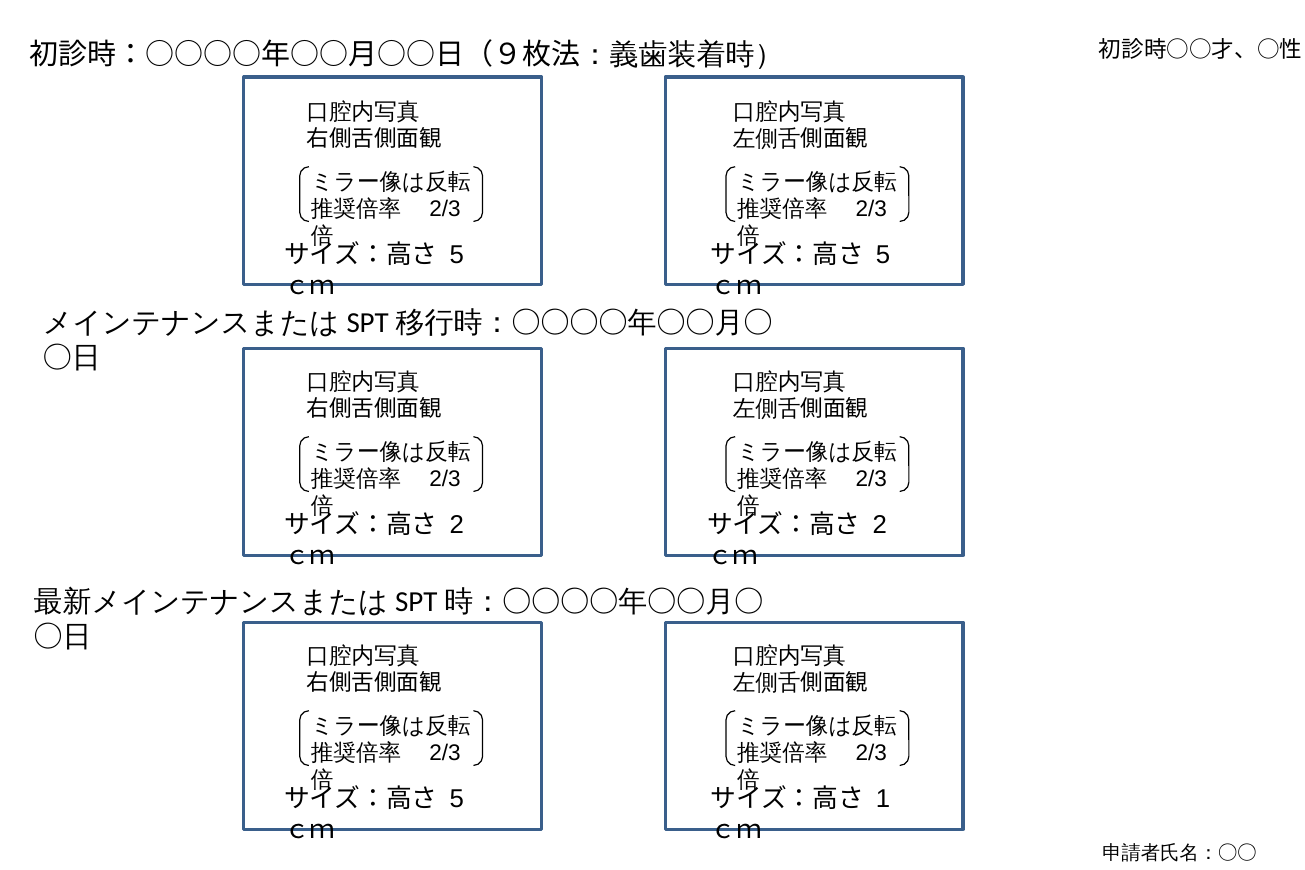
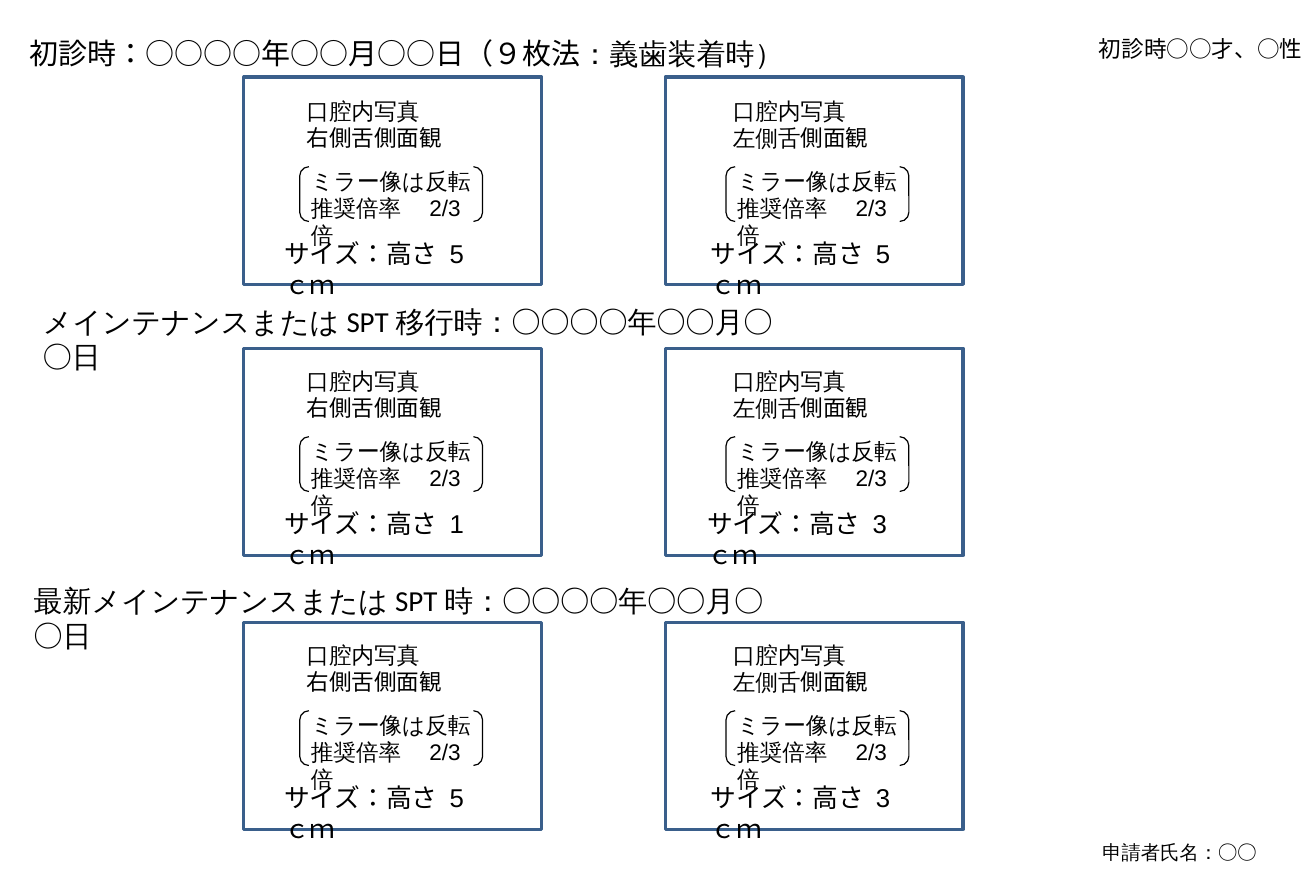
2 at (457, 525): 2 -> 1
2 at (880, 525): 2 -> 3
1 at (883, 799): 1 -> 3
